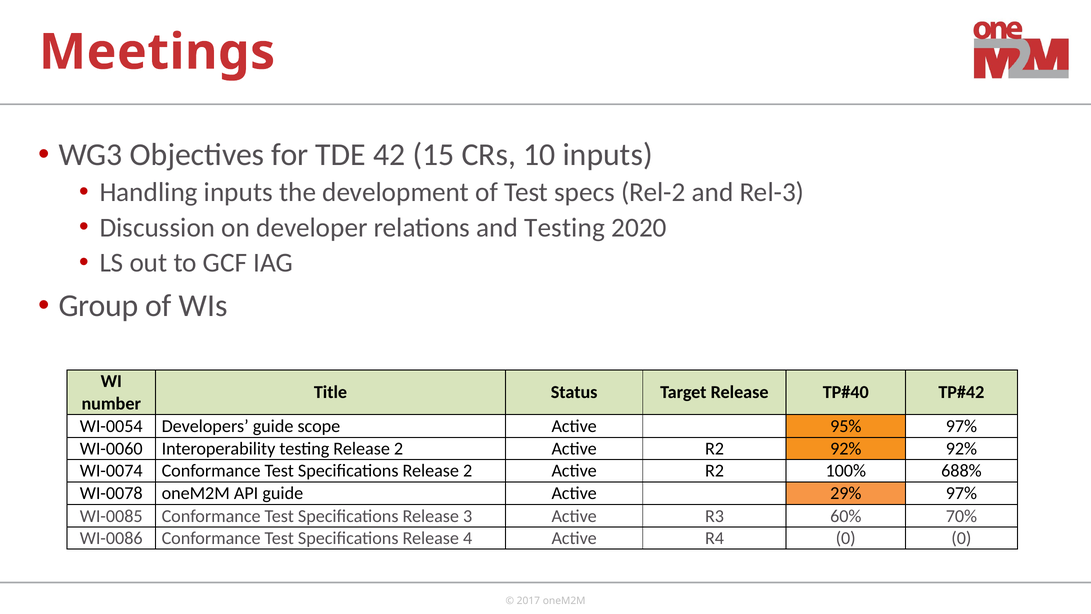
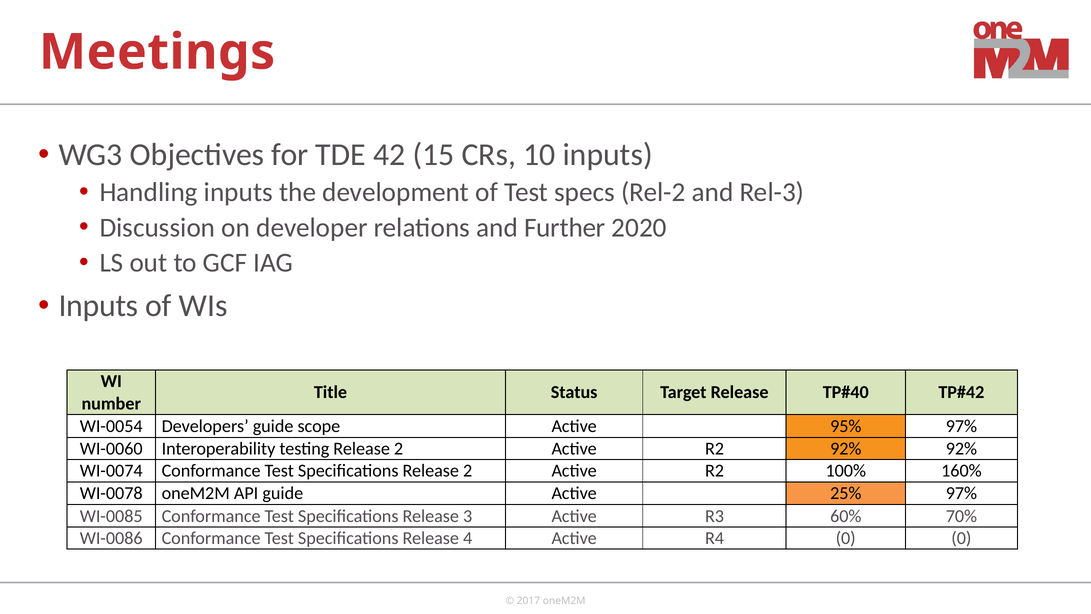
and Testing: Testing -> Further
Group at (99, 306): Group -> Inputs
688%: 688% -> 160%
29%: 29% -> 25%
